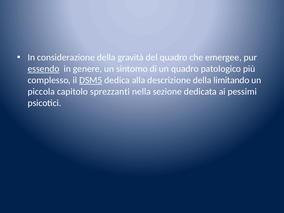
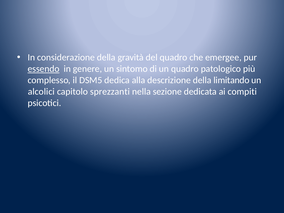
DSM5 underline: present -> none
piccola: piccola -> alcolici
pessimi: pessimi -> compiti
